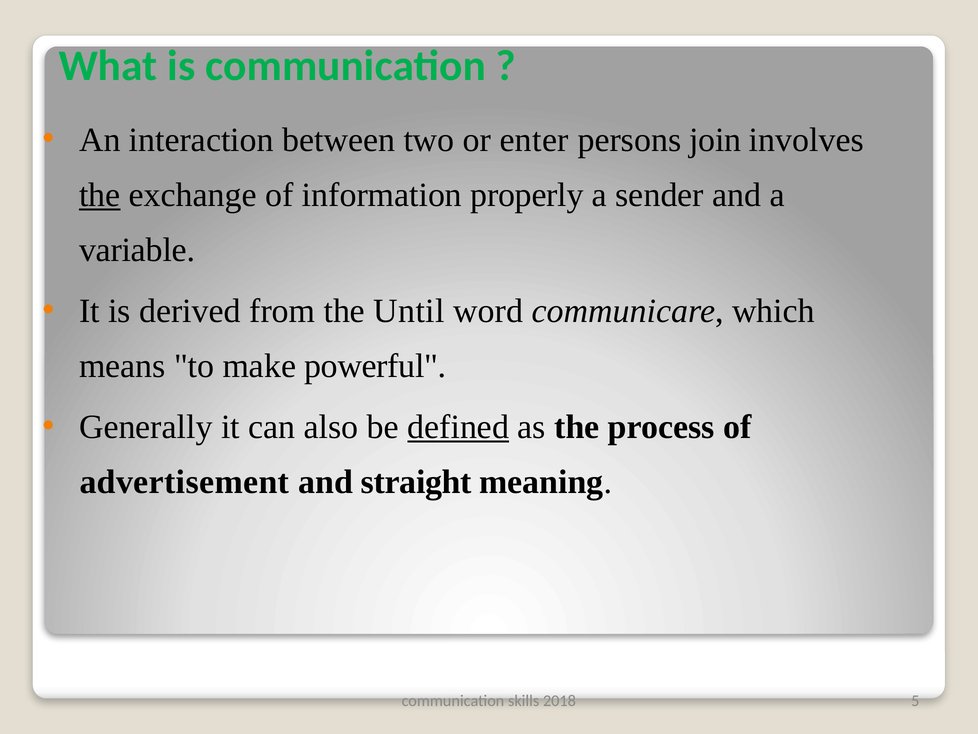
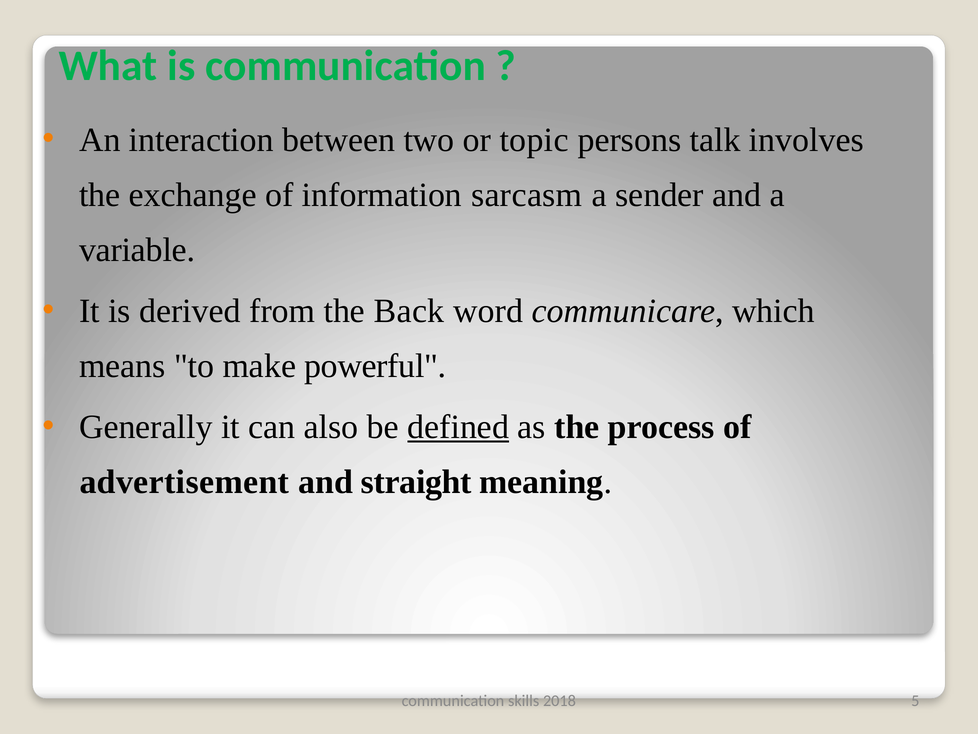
enter: enter -> topic
join: join -> talk
the at (100, 195) underline: present -> none
properly: properly -> sarcasm
Until: Until -> Back
